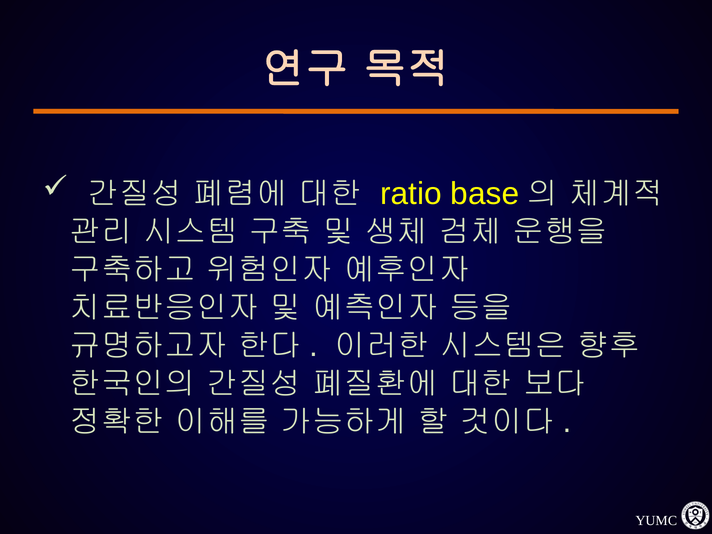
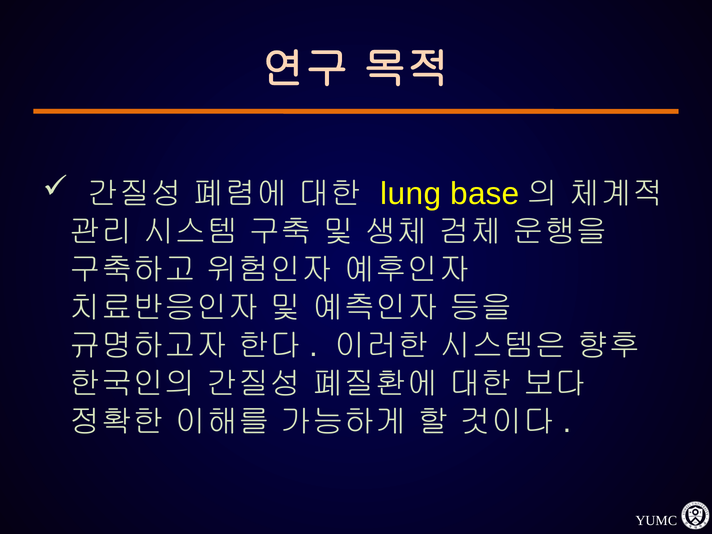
ratio: ratio -> lung
